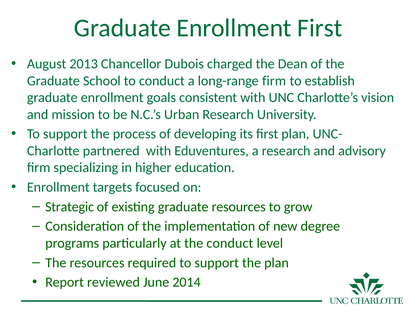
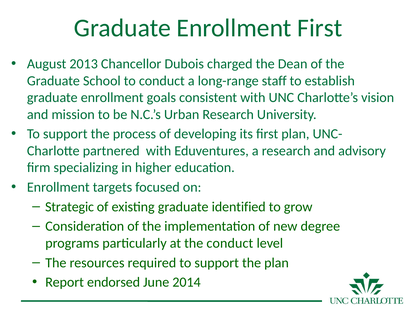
long-range firm: firm -> staff
graduate resources: resources -> identified
reviewed: reviewed -> endorsed
